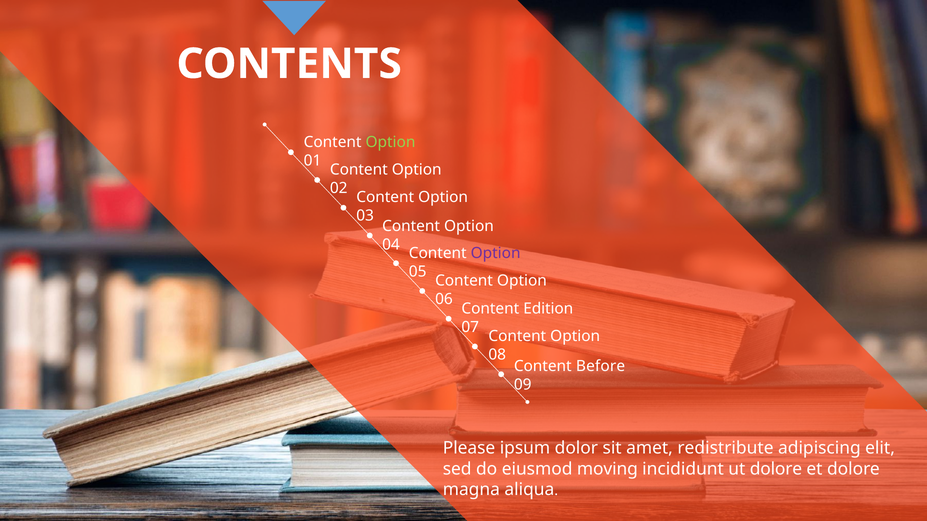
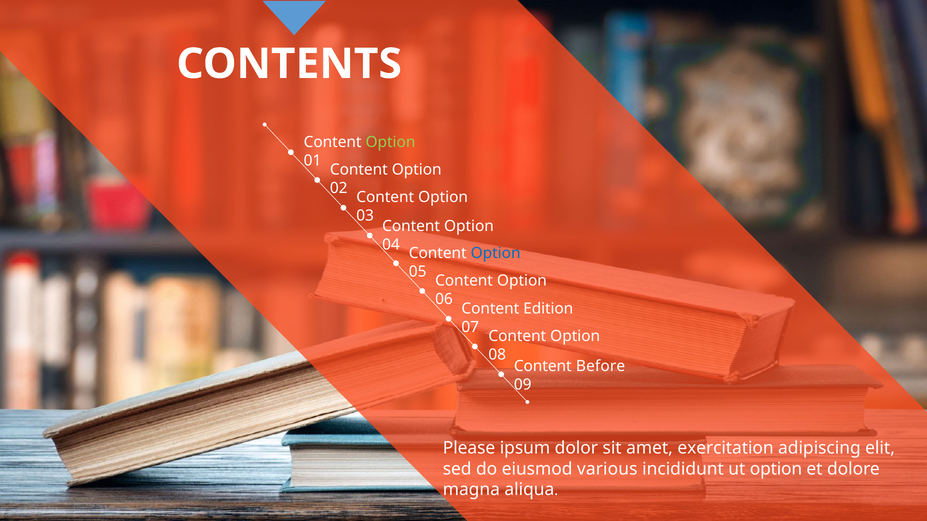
Option at (496, 253) colour: purple -> blue
redistribute: redistribute -> exercitation
moving: moving -> various
ut dolore: dolore -> option
